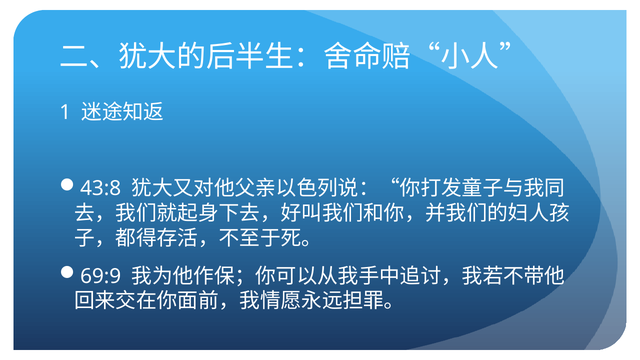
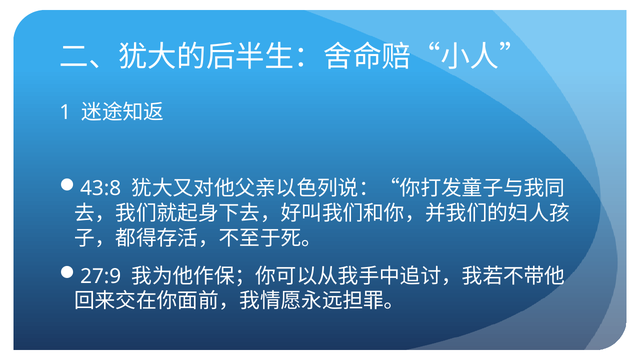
69:9: 69:9 -> 27:9
